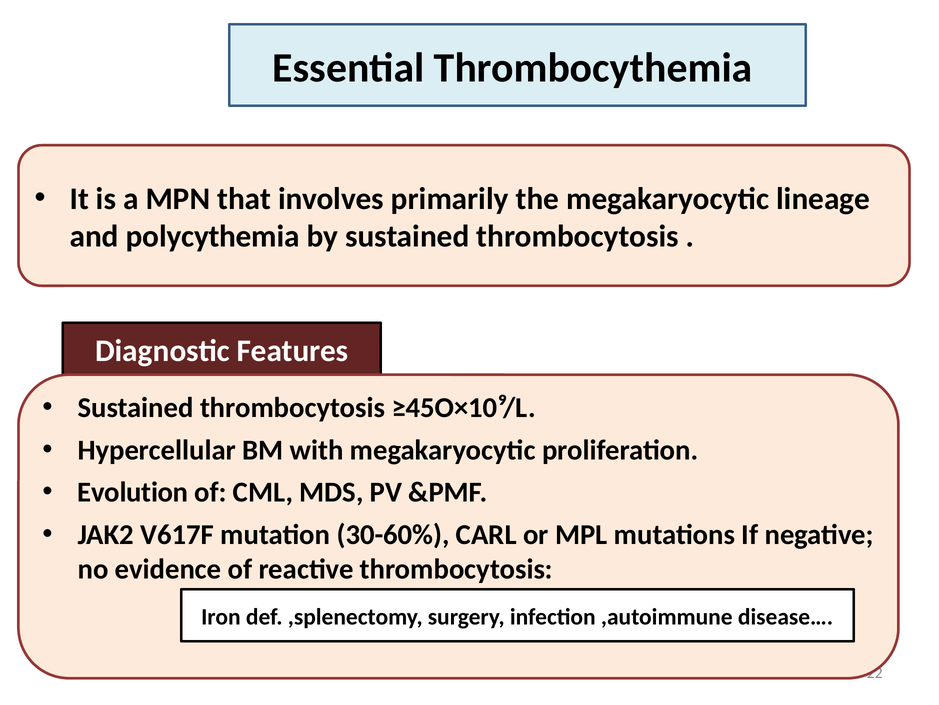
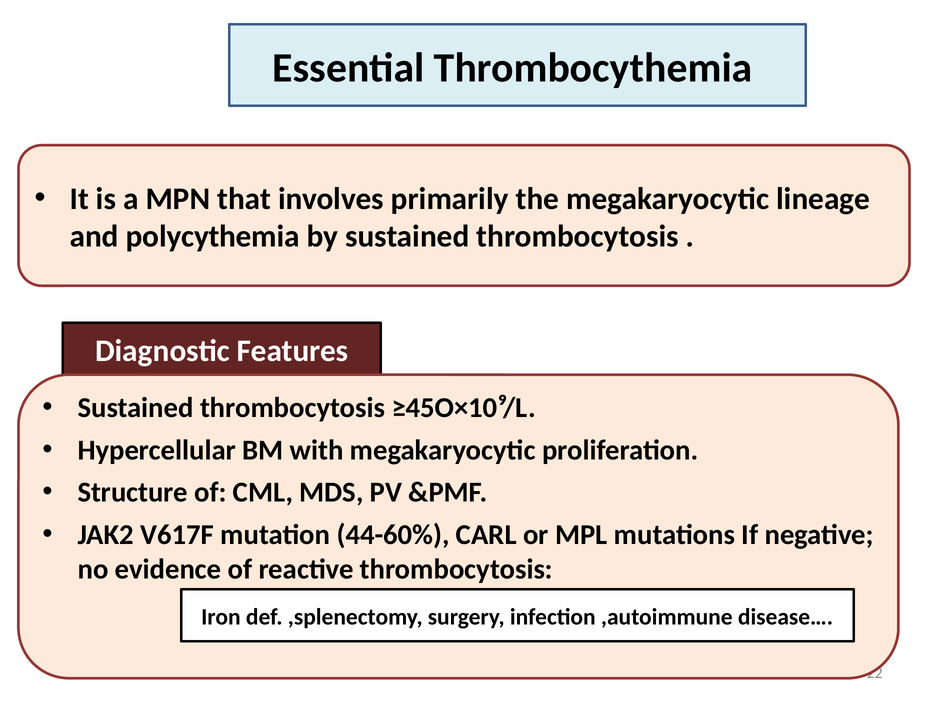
Evolution: Evolution -> Structure
30-60%: 30-60% -> 44-60%
